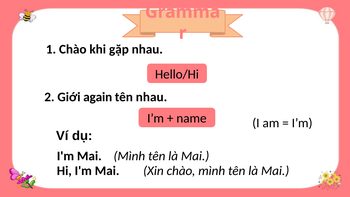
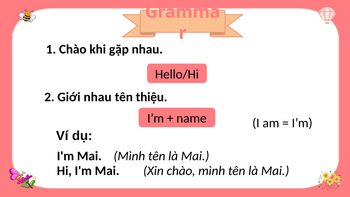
Giới again: again -> nhau
tên nhau: nhau -> thiệu
